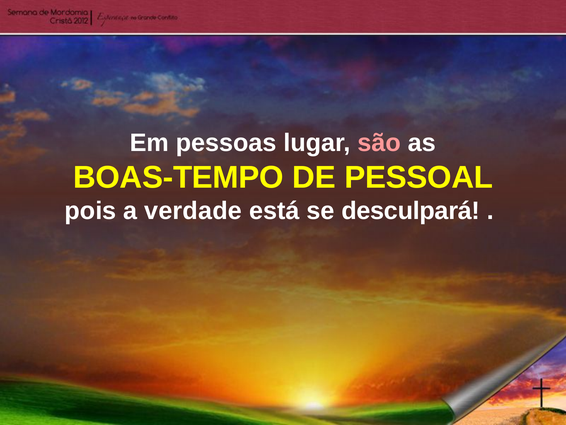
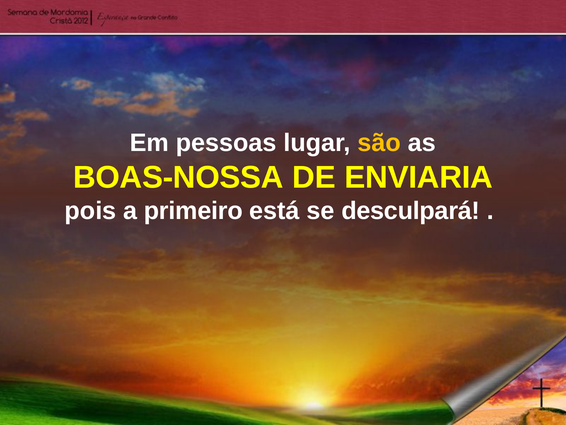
são colour: pink -> yellow
BOAS-TEMPO: BOAS-TEMPO -> BOAS-NOSSA
PESSOAL: PESSOAL -> ENVIARIA
verdade: verdade -> primeiro
